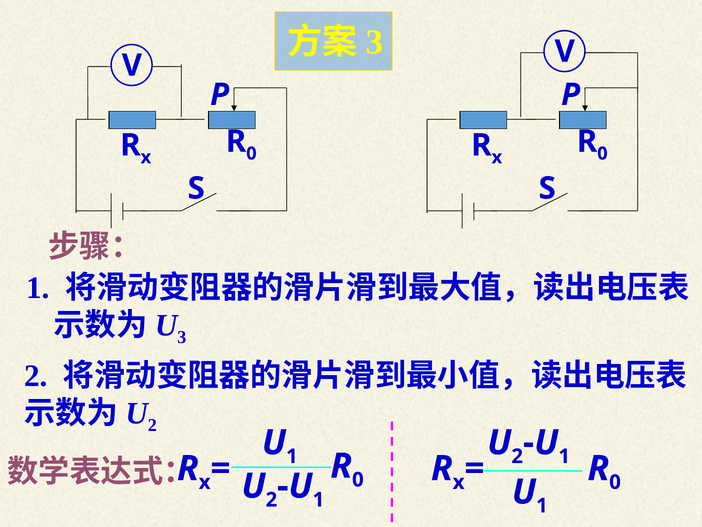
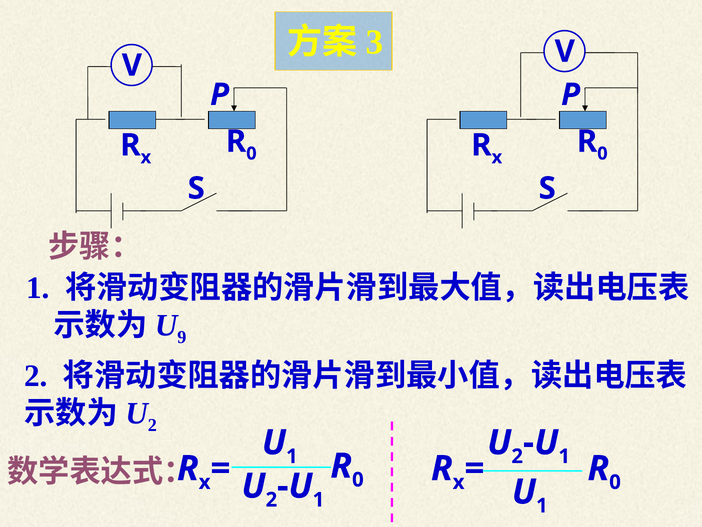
3 at (182, 337): 3 -> 9
